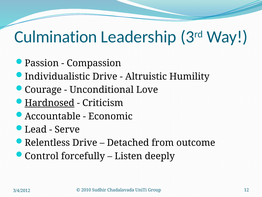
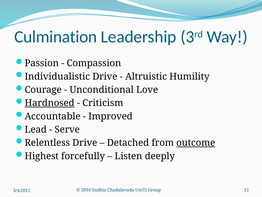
Economic: Economic -> Improved
outcome underline: none -> present
Control: Control -> Highest
